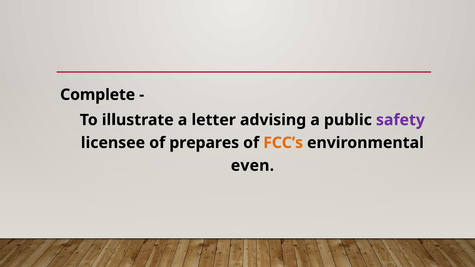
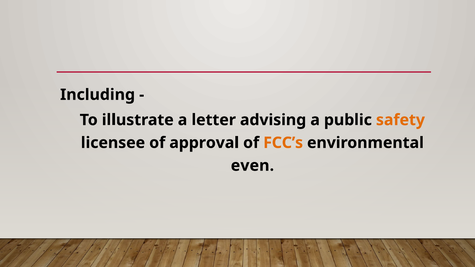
Complete: Complete -> Including
safety colour: purple -> orange
prepares: prepares -> approval
